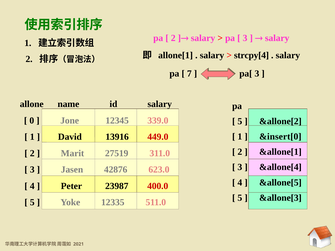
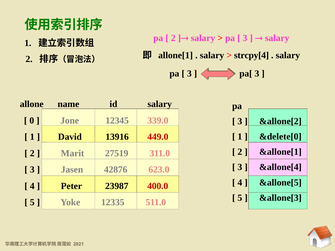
7 at (189, 74): 7 -> 3
5 at (240, 122): 5 -> 3
&insert[0: &insert[0 -> &delete[0
